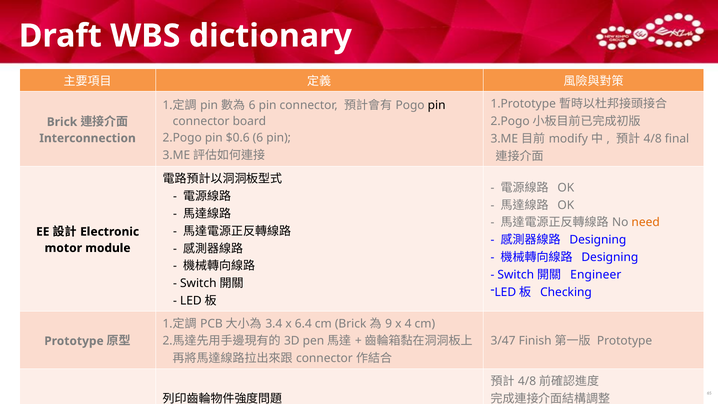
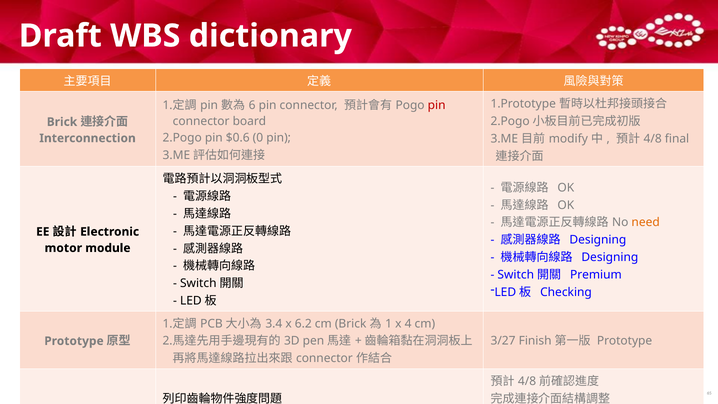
pin at (437, 105) colour: black -> red
$0.6 6: 6 -> 0
Engineer: Engineer -> Premium
6.4: 6.4 -> 6.2
9 at (389, 324): 9 -> 1
3/47: 3/47 -> 3/27
